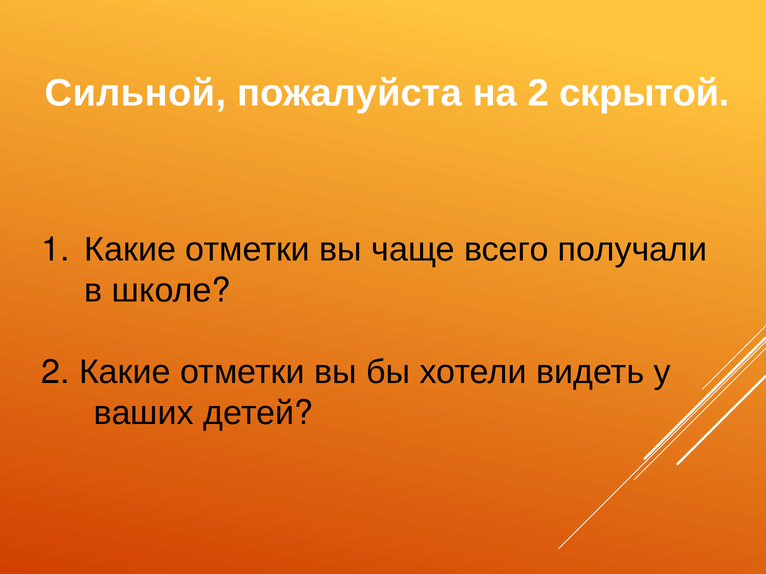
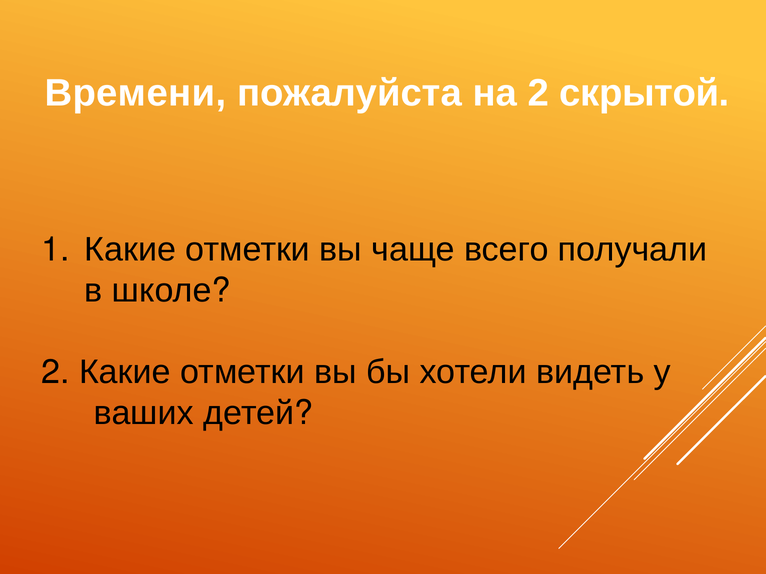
Сильной: Сильной -> Времени
